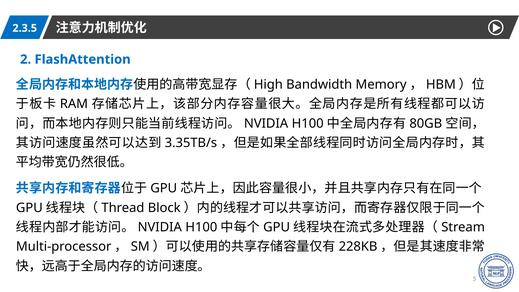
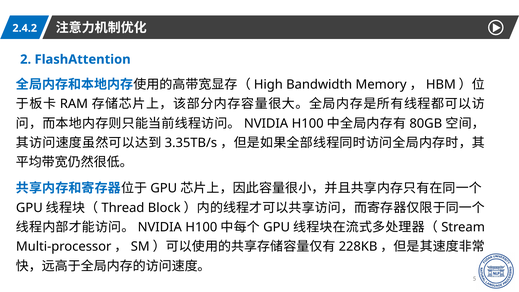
2.3.5: 2.3.5 -> 2.4.2
